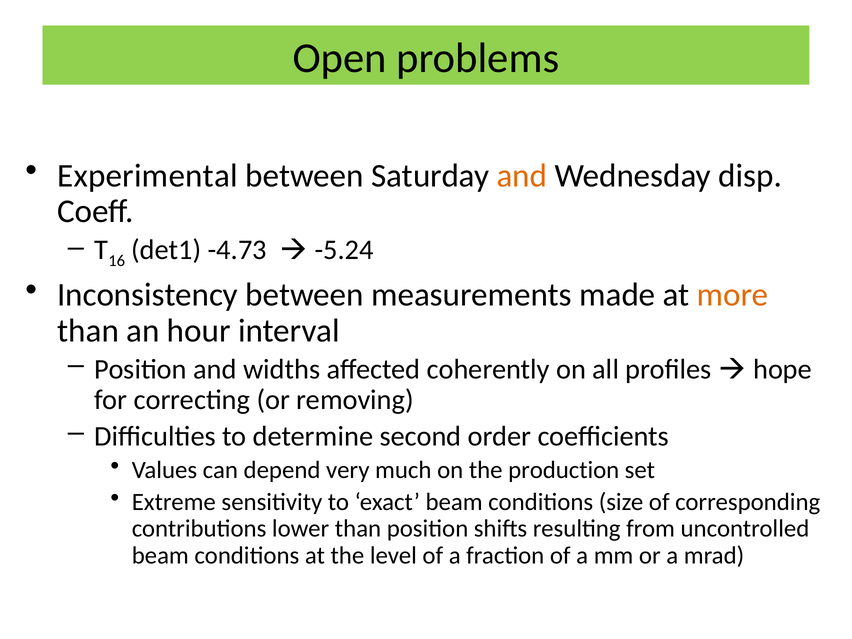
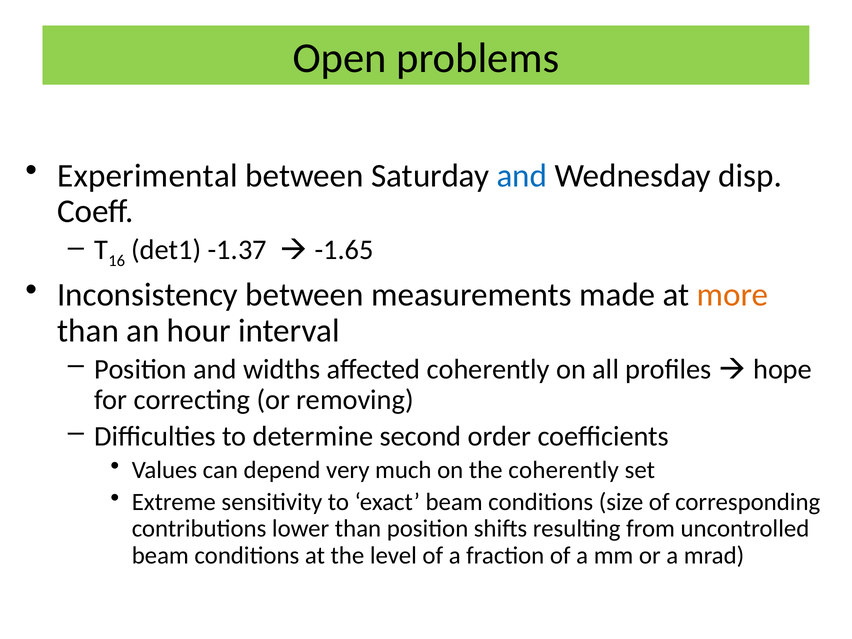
and at (522, 176) colour: orange -> blue
-4.73: -4.73 -> -1.37
-5.24: -5.24 -> -1.65
the production: production -> coherently
